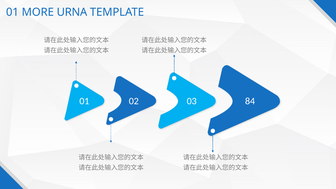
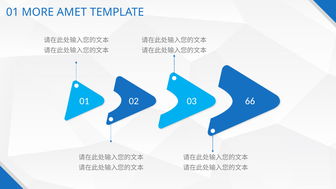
URNA: URNA -> AMET
84: 84 -> 66
